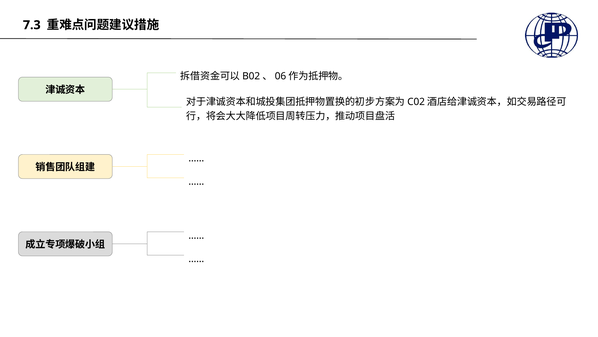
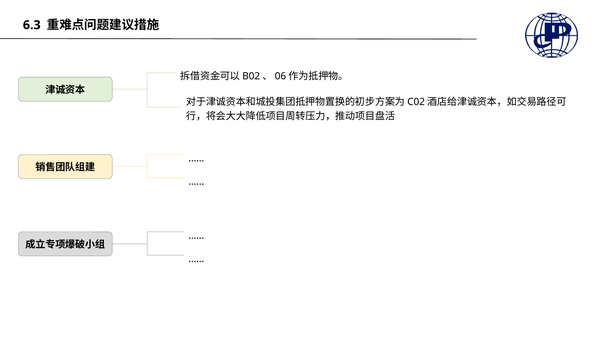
7.3: 7.3 -> 6.3
